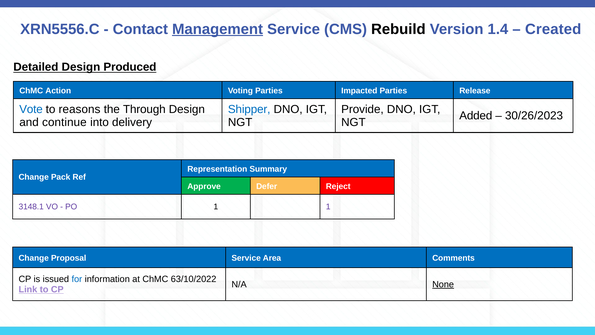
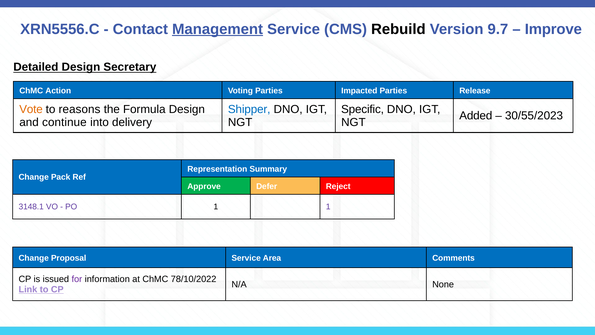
1.4: 1.4 -> 9.7
Created: Created -> Improve
Produced: Produced -> Secretary
Vote colour: blue -> orange
Through: Through -> Formula
Provide: Provide -> Specific
30/26/2023: 30/26/2023 -> 30/55/2023
for colour: blue -> purple
63/10/2022: 63/10/2022 -> 78/10/2022
None underline: present -> none
